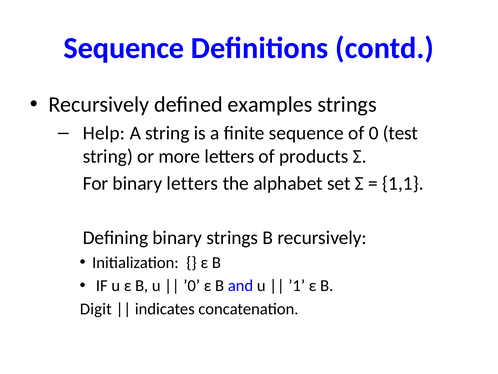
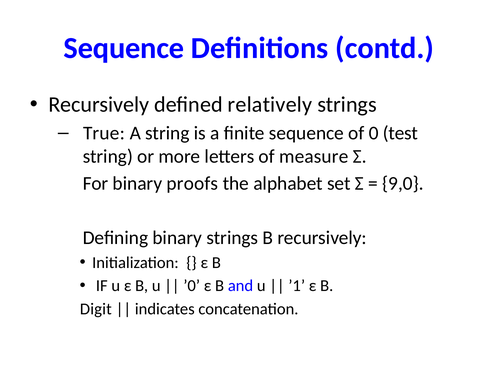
examples: examples -> relatively
Help: Help -> True
products: products -> measure
binary letters: letters -> proofs
1,1: 1,1 -> 9,0
